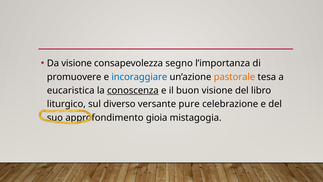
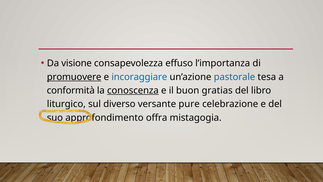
segno: segno -> effuso
promuovere underline: none -> present
pastorale colour: orange -> blue
eucaristica: eucaristica -> conformità
buon visione: visione -> gratias
gioia: gioia -> offra
